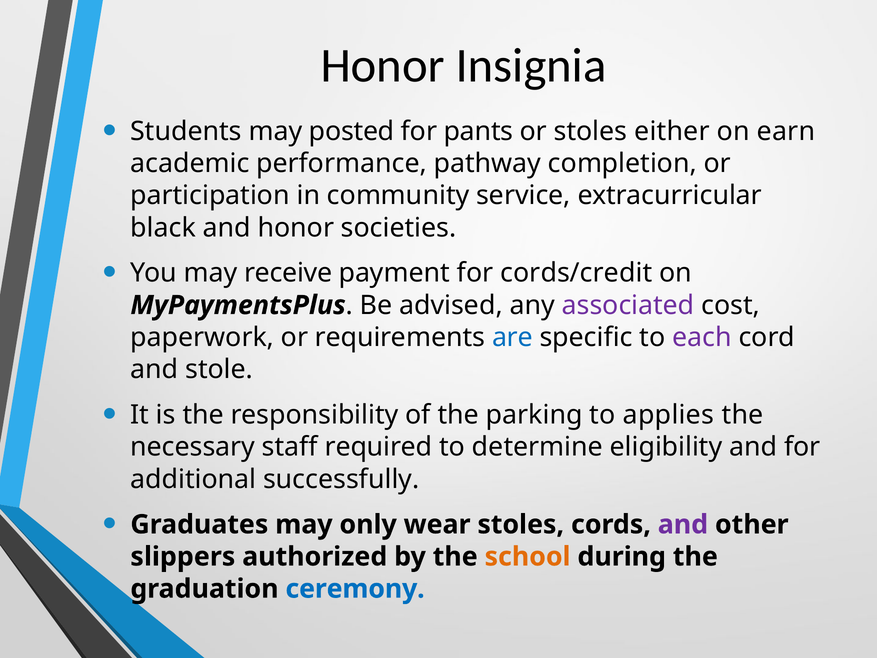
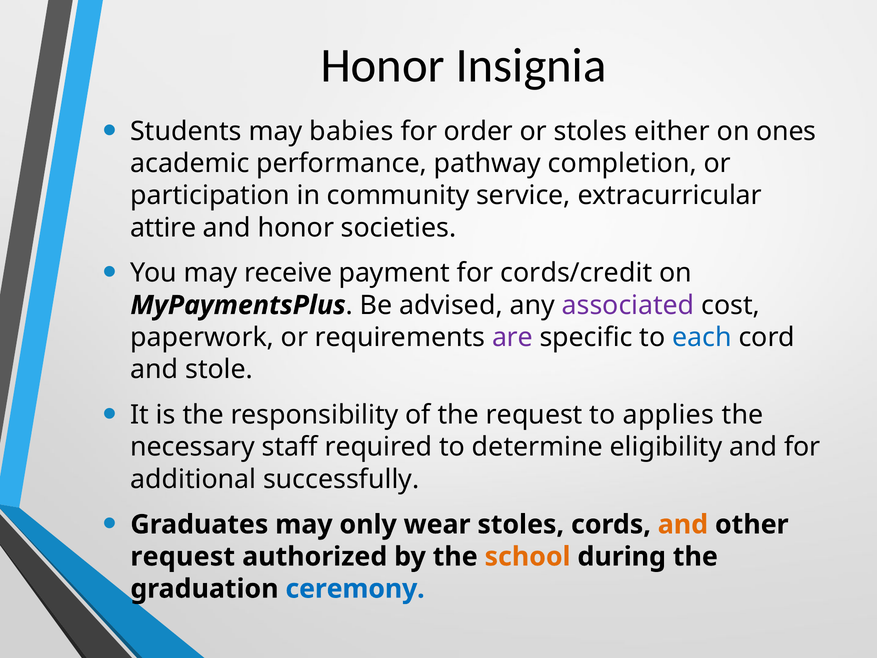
posted: posted -> babies
pants: pants -> order
earn: earn -> ones
black: black -> attire
are colour: blue -> purple
each colour: purple -> blue
the parking: parking -> request
and at (683, 524) colour: purple -> orange
slippers at (183, 556): slippers -> request
